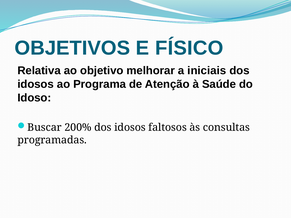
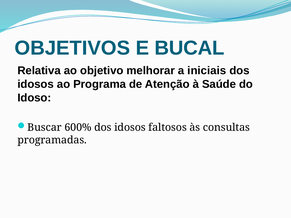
FÍSICO: FÍSICO -> BUCAL
200%: 200% -> 600%
